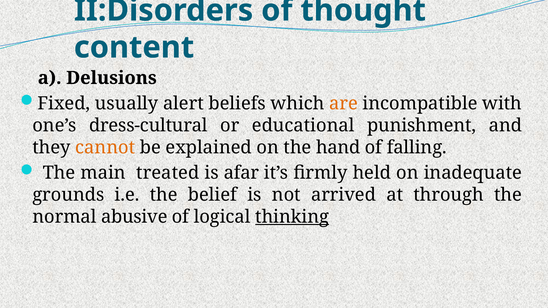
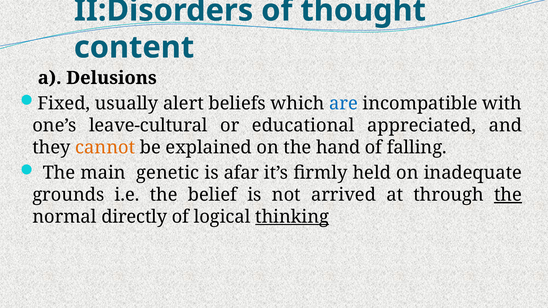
are colour: orange -> blue
dress-cultural: dress-cultural -> leave-cultural
punishment: punishment -> appreciated
treated: treated -> genetic
the at (508, 195) underline: none -> present
abusive: abusive -> directly
